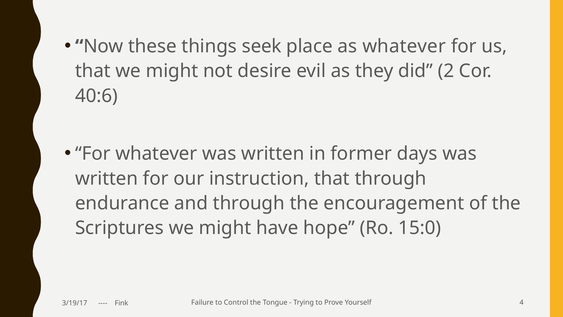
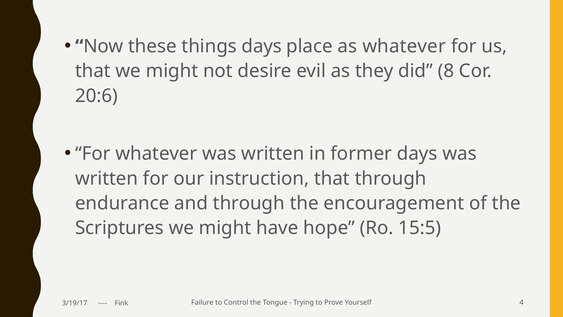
things seek: seek -> days
2: 2 -> 8
40:6: 40:6 -> 20:6
15:0: 15:0 -> 15:5
